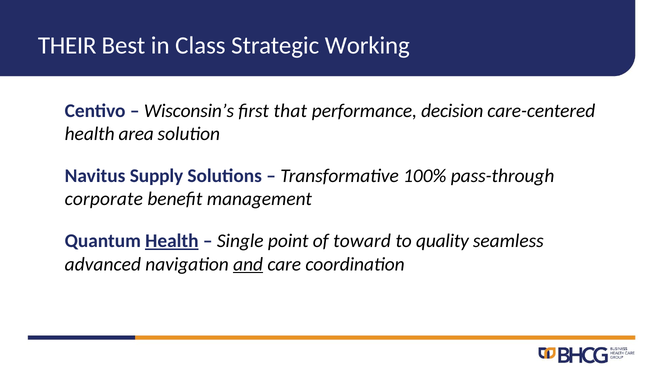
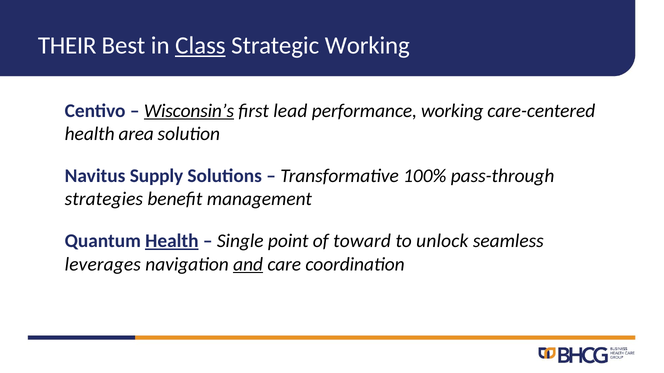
Class underline: none -> present
Wisconsin’s underline: none -> present
that: that -> lead
performance decision: decision -> working
corporate: corporate -> strategies
quality: quality -> unlock
advanced: advanced -> leverages
